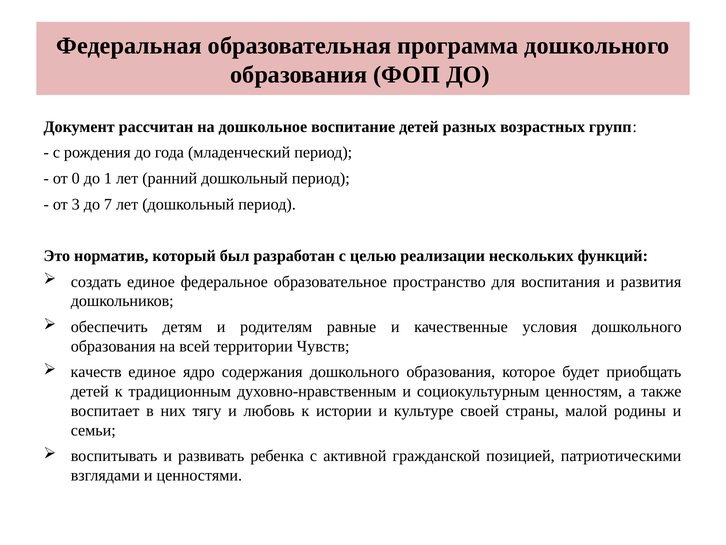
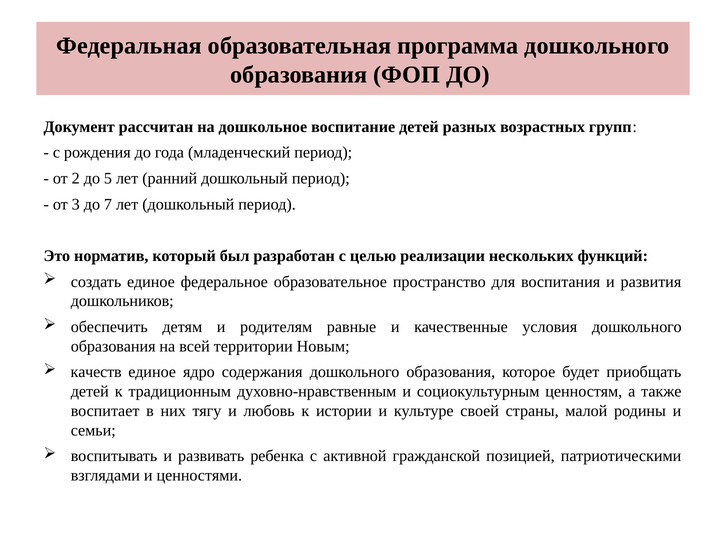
0: 0 -> 2
1: 1 -> 5
Чувств: Чувств -> Новым
